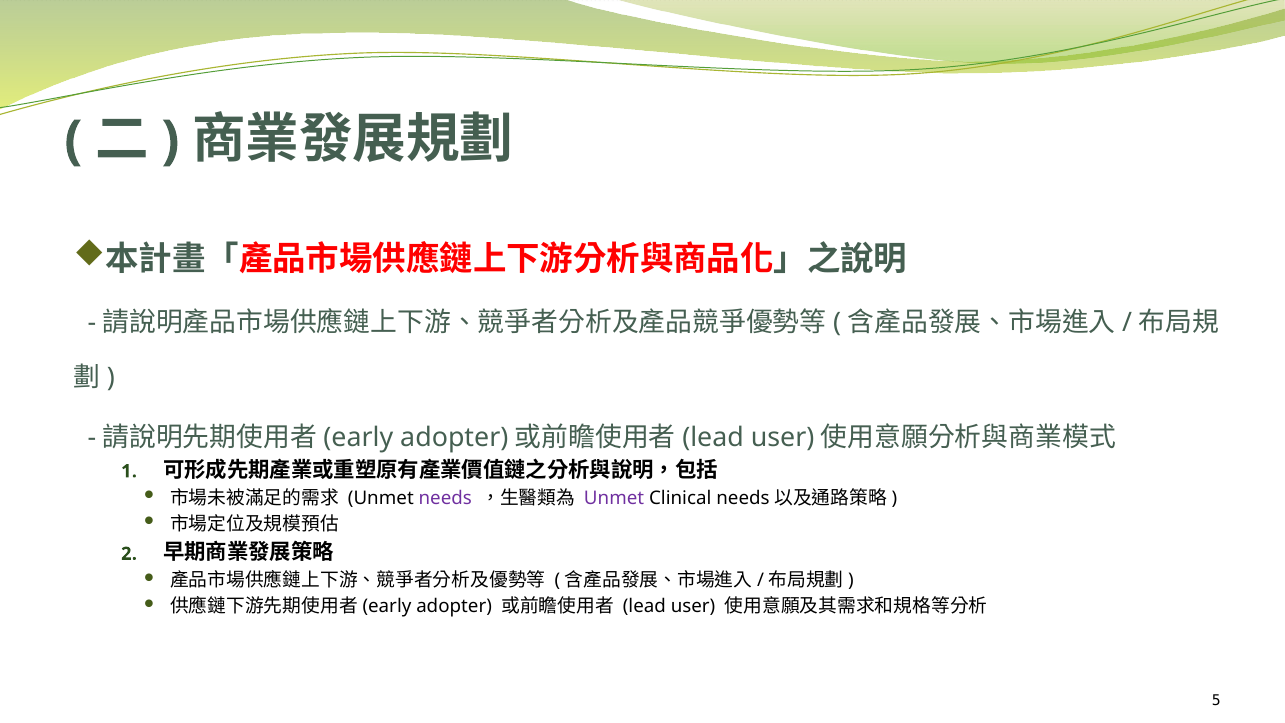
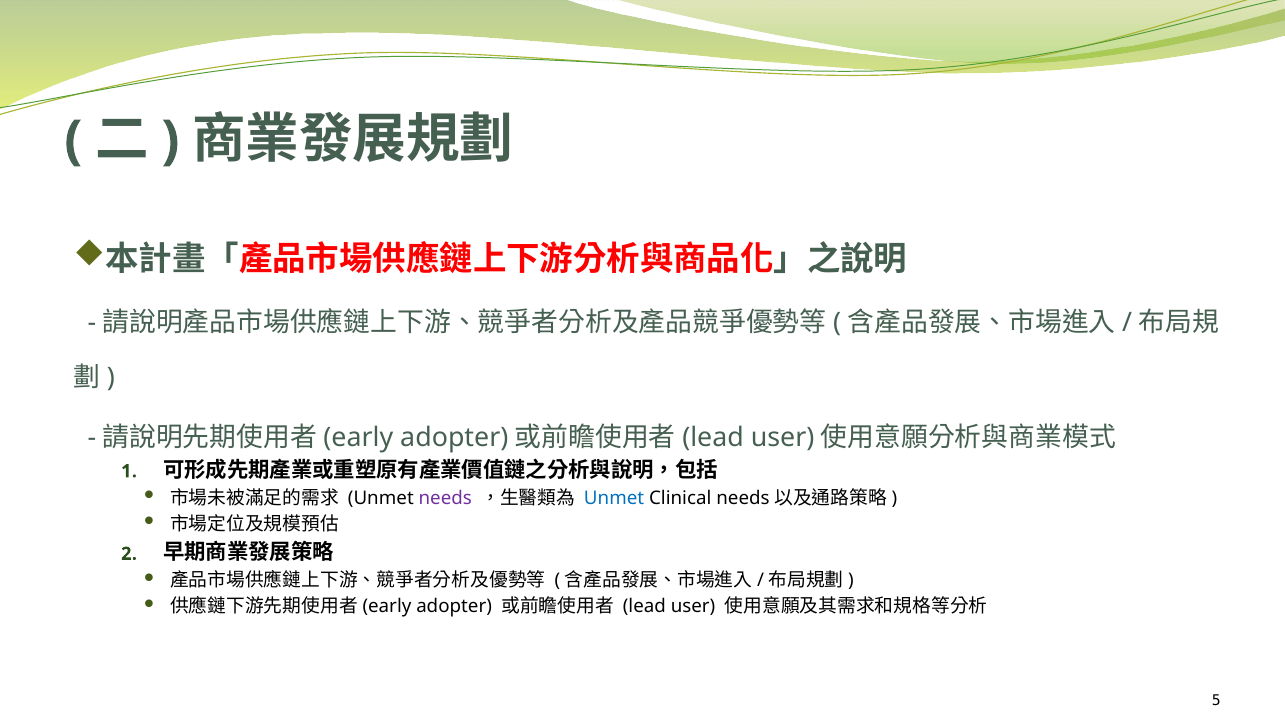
Unmet at (614, 498) colour: purple -> blue
